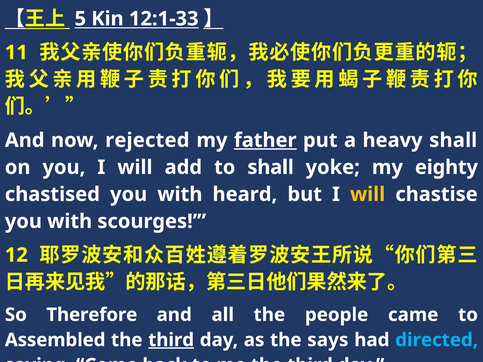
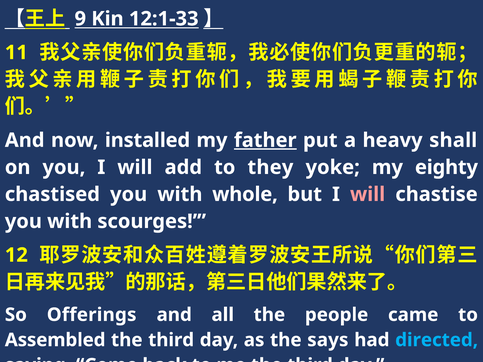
5: 5 -> 9
rejected: rejected -> installed
to shall: shall -> they
heard: heard -> whole
will at (368, 194) colour: yellow -> pink
Therefore: Therefore -> Offerings
third at (171, 340) underline: present -> none
